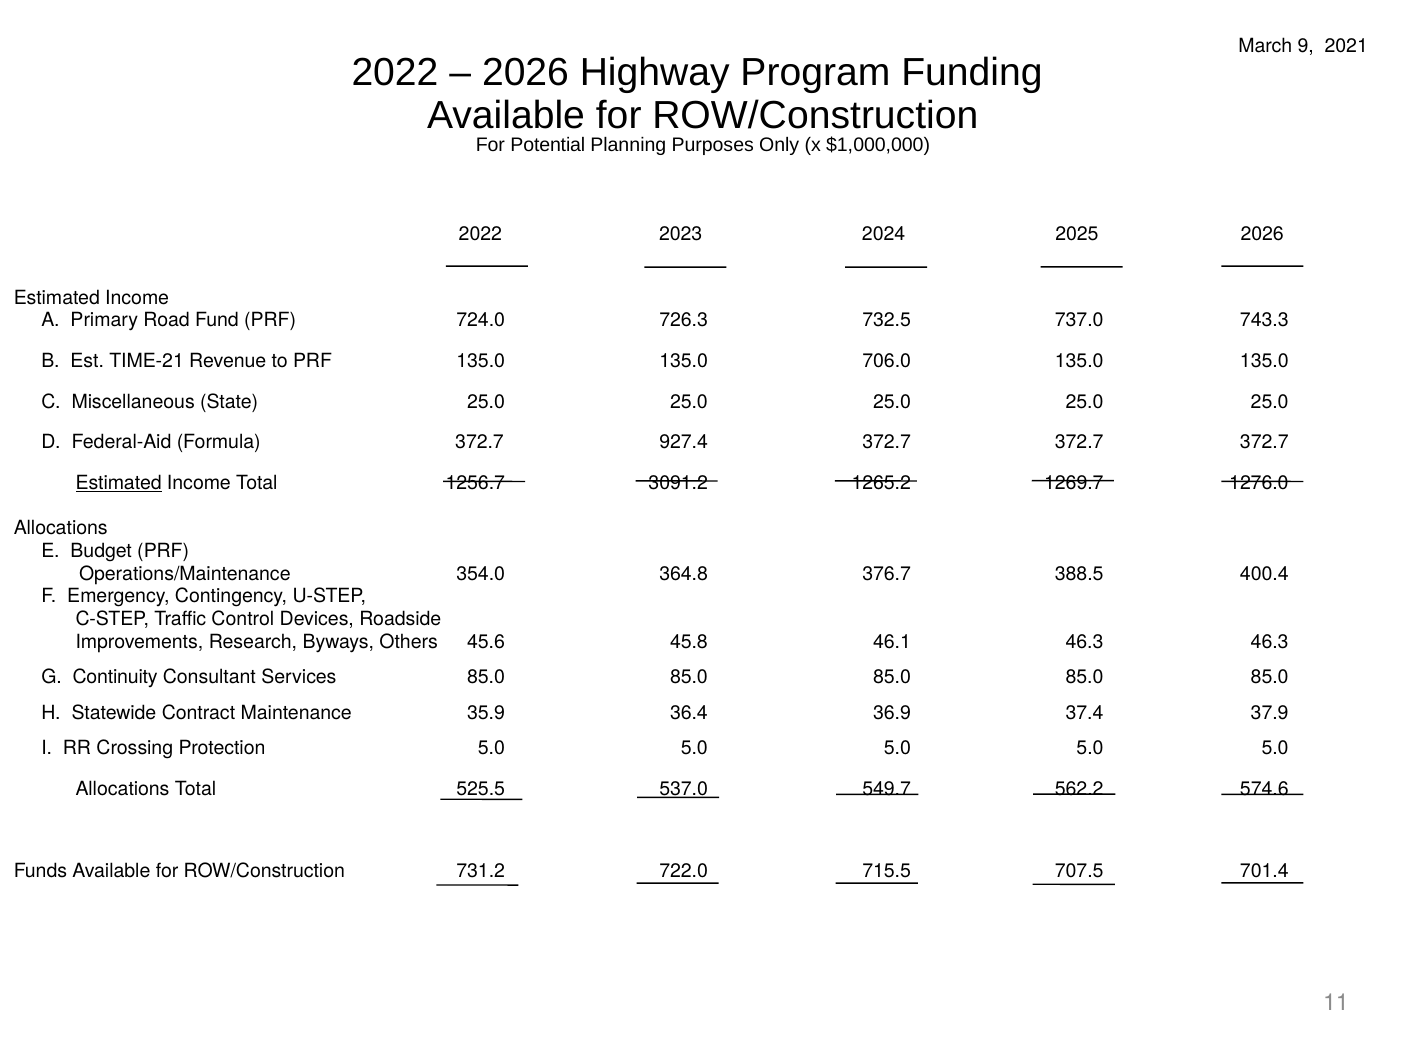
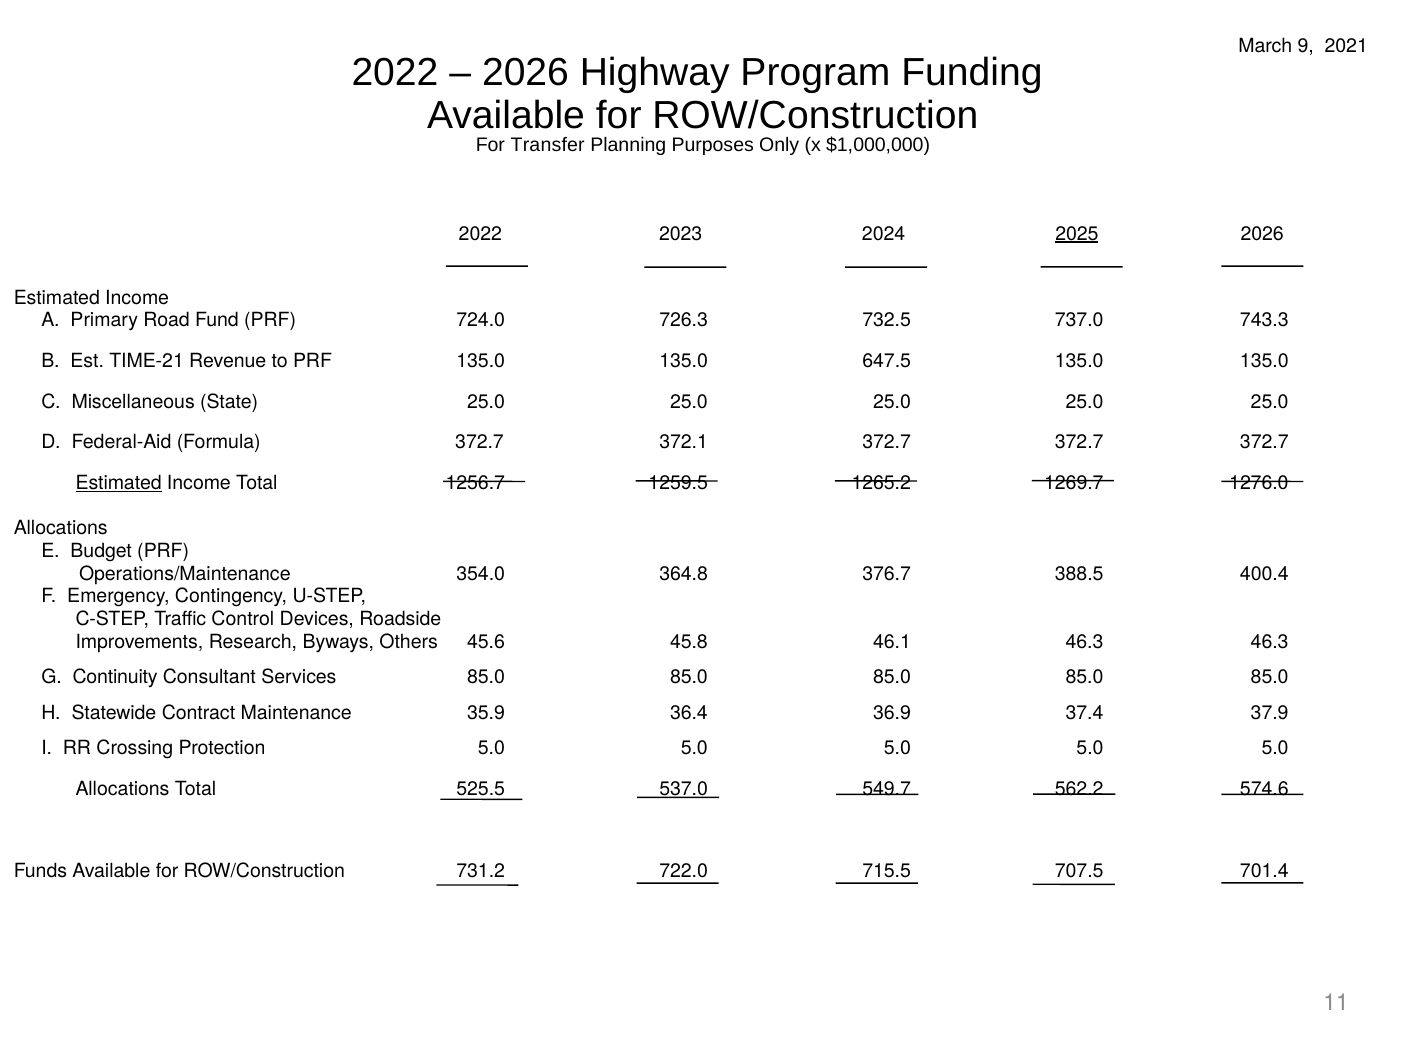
Potential: Potential -> Transfer
2025 underline: none -> present
706.0: 706.0 -> 647.5
927.4: 927.4 -> 372.1
3091.2: 3091.2 -> 1259.5
